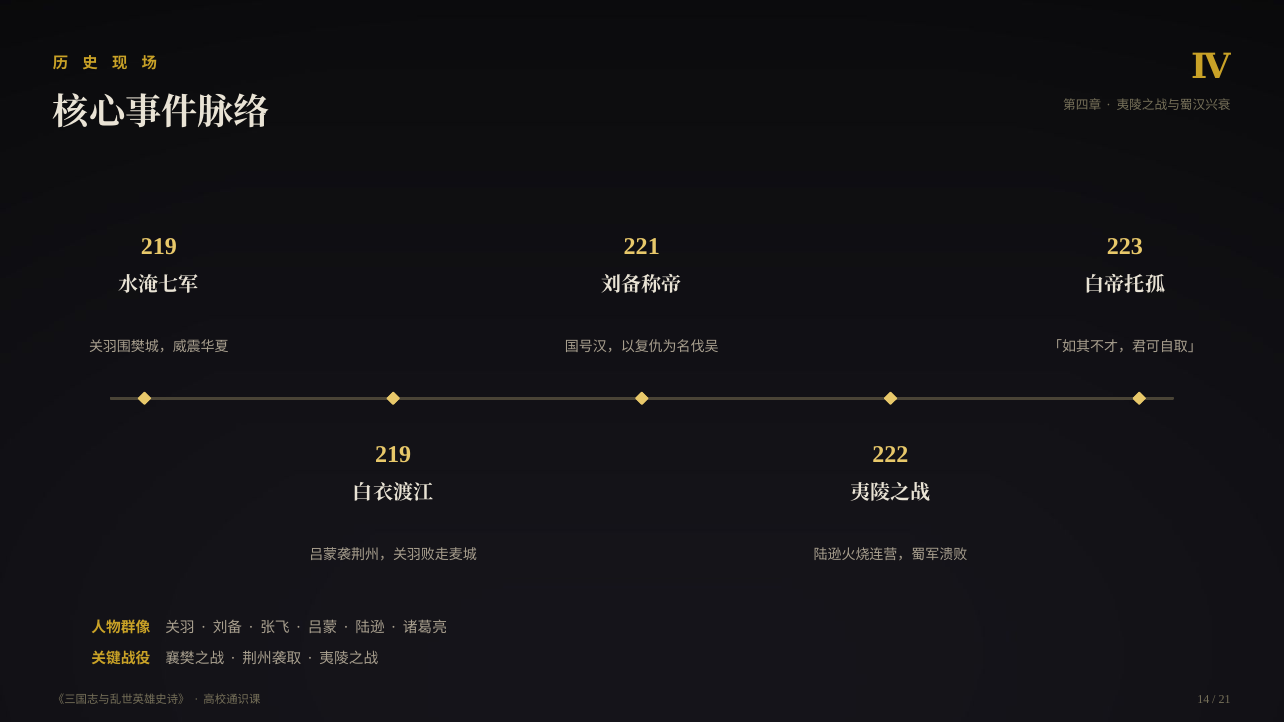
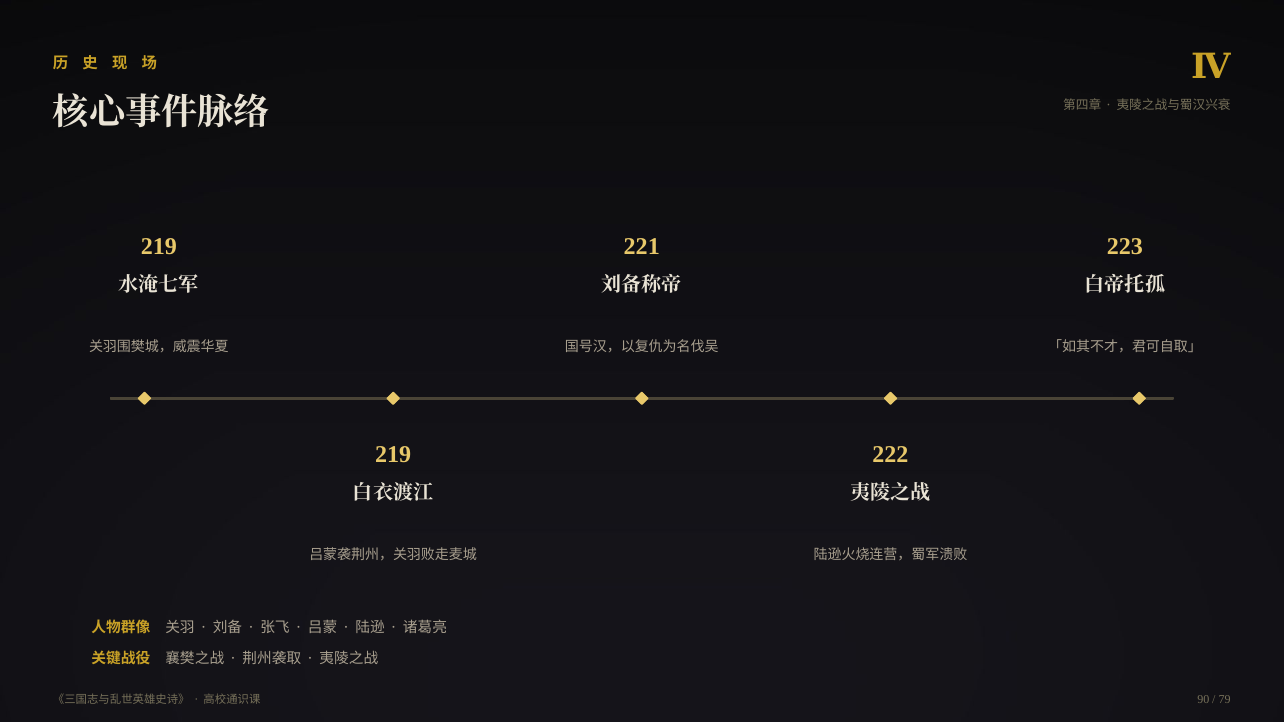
14: 14 -> 90
21: 21 -> 79
